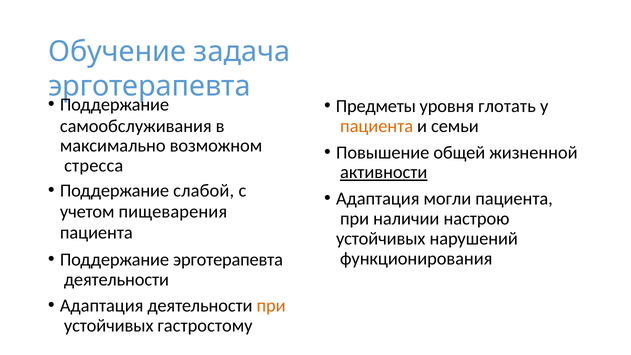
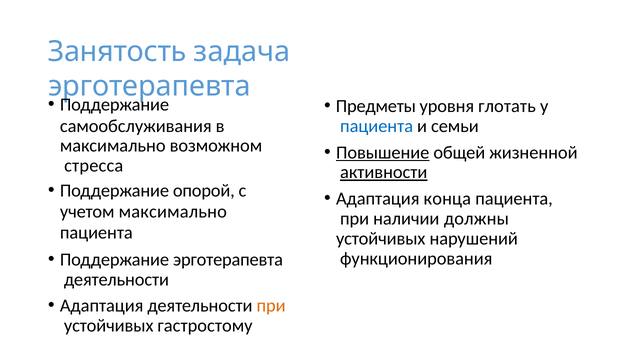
Обучение: Обучение -> Занятость
пациента at (377, 126) colour: orange -> blue
Повышение underline: none -> present
слабой: слабой -> опорой
могли: могли -> конца
учетом пищеварения: пищеварения -> максимально
настрою: настрою -> должны
